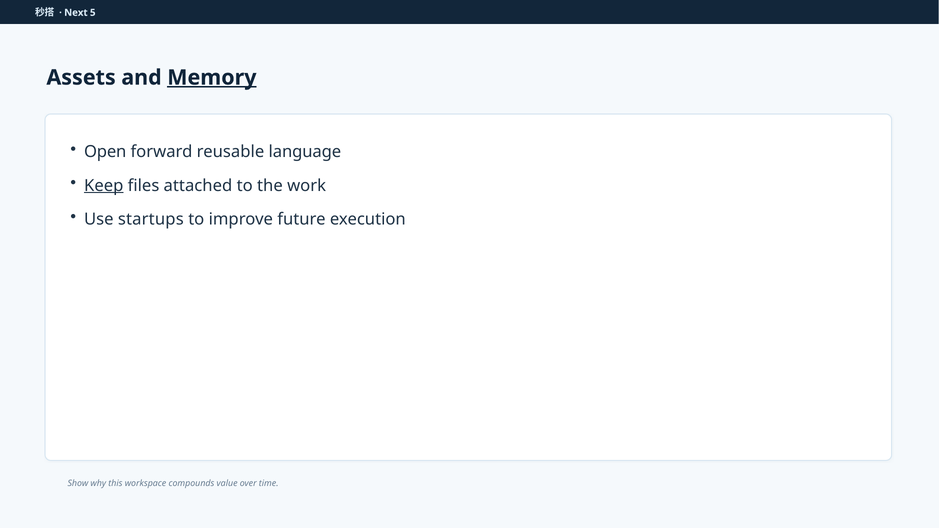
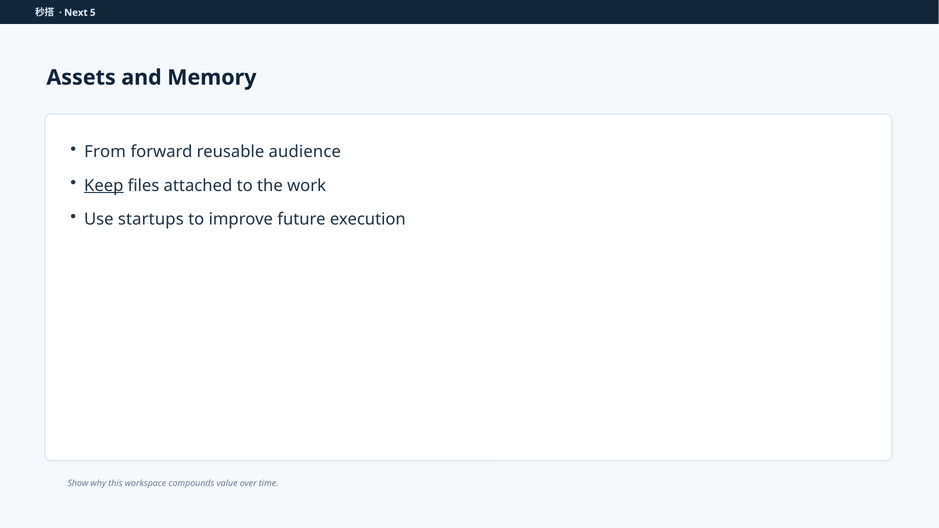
Memory underline: present -> none
Open: Open -> From
language: language -> audience
